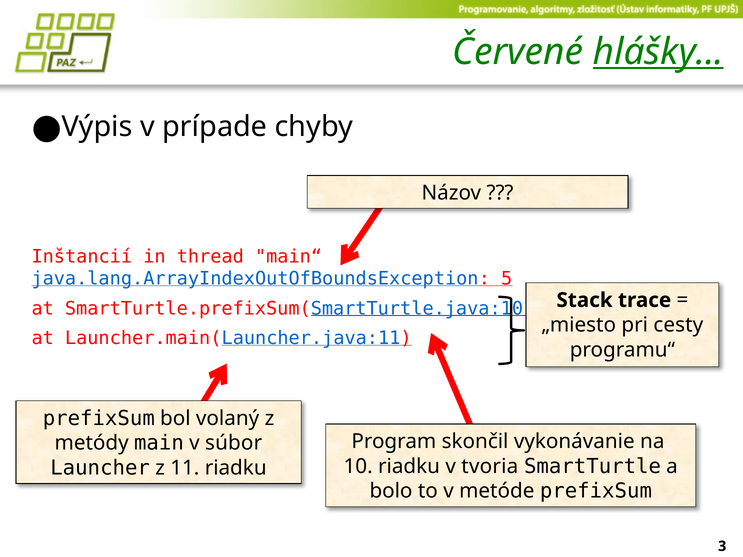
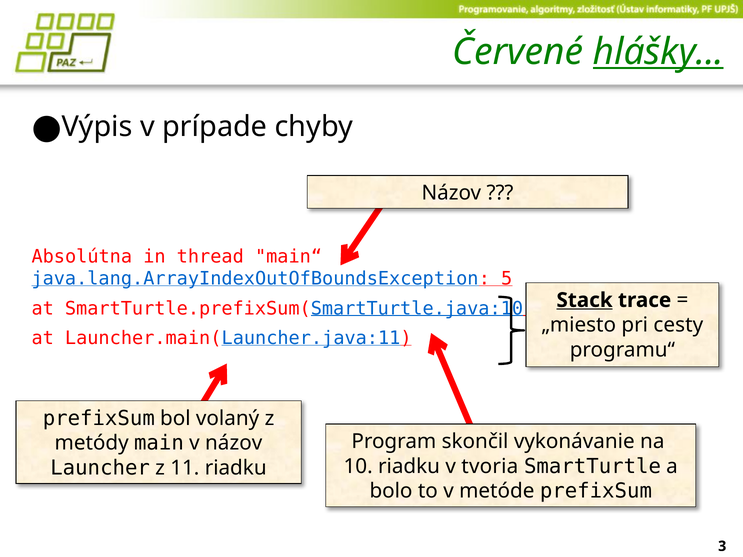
Inštancií: Inštancií -> Absolútna
Stack underline: none -> present
v súbor: súbor -> názov
